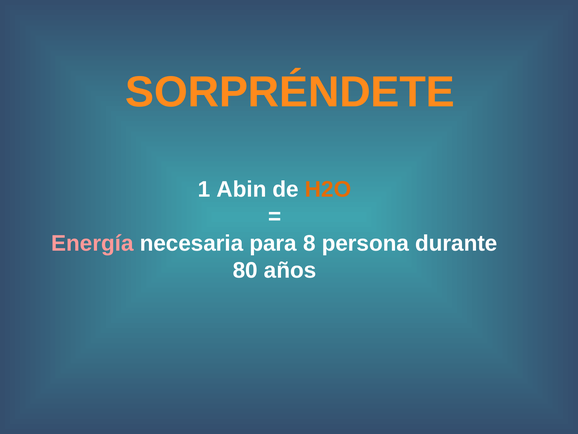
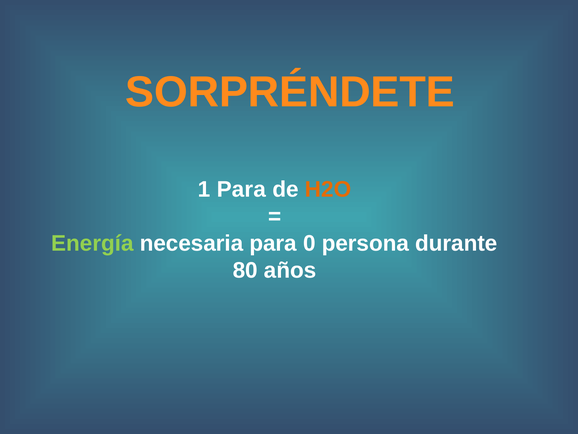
1 Abin: Abin -> Para
Energía colour: pink -> light green
8: 8 -> 0
